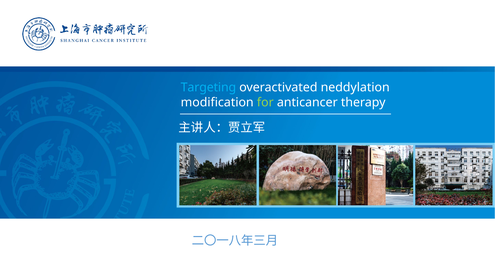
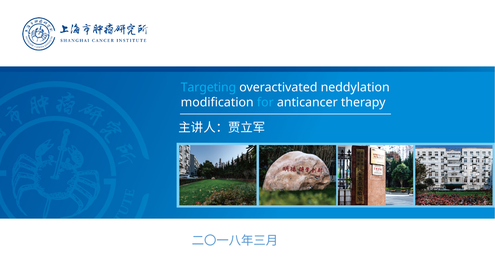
for colour: light green -> light blue
